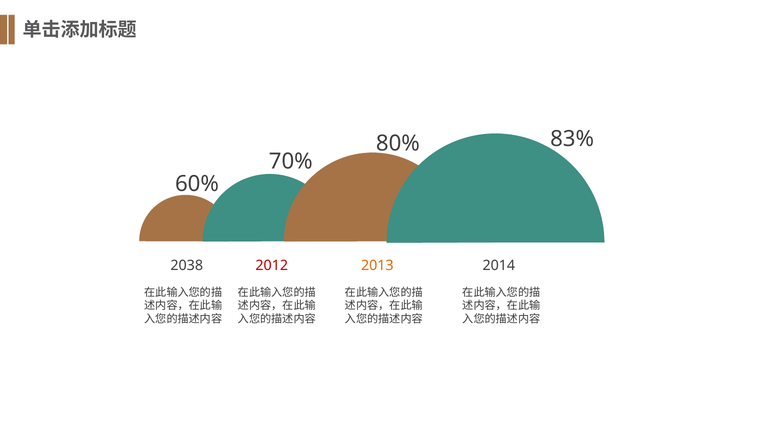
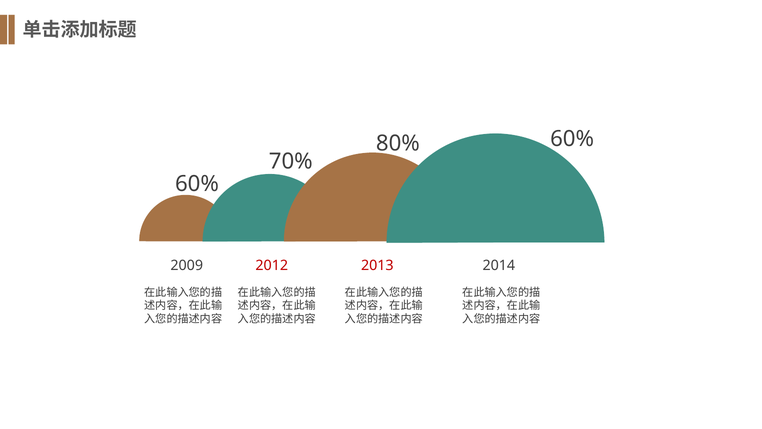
83% at (572, 139): 83% -> 60%
2038: 2038 -> 2009
2013 colour: orange -> red
